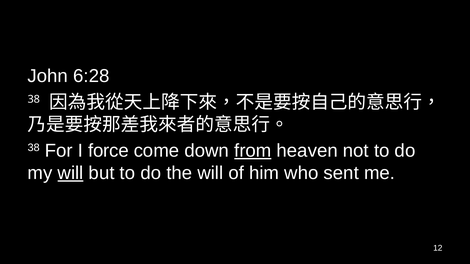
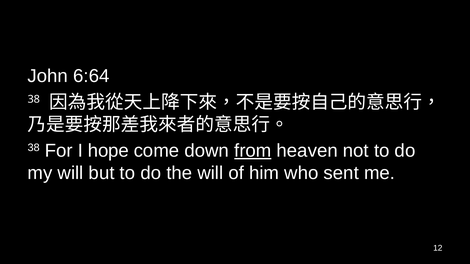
6:28: 6:28 -> 6:64
force: force -> hope
will at (71, 173) underline: present -> none
